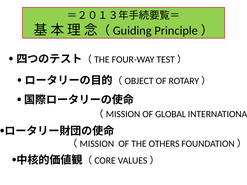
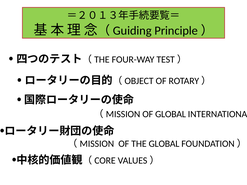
THE OTHERS: OTHERS -> GLOBAL
